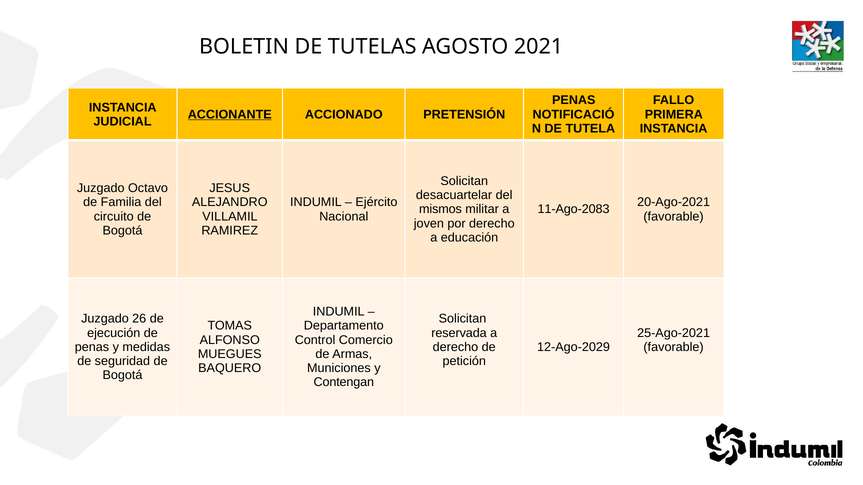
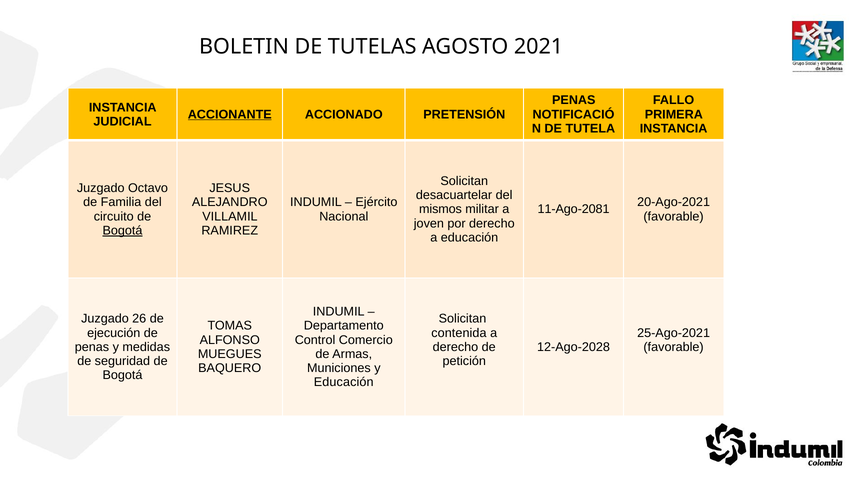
11-Ago-2083: 11-Ago-2083 -> 11-Ago-2081
Bogotá at (122, 231) underline: none -> present
reservada: reservada -> contenida
12-Ago-2029: 12-Ago-2029 -> 12-Ago-2028
Contengan at (344, 383): Contengan -> Educación
